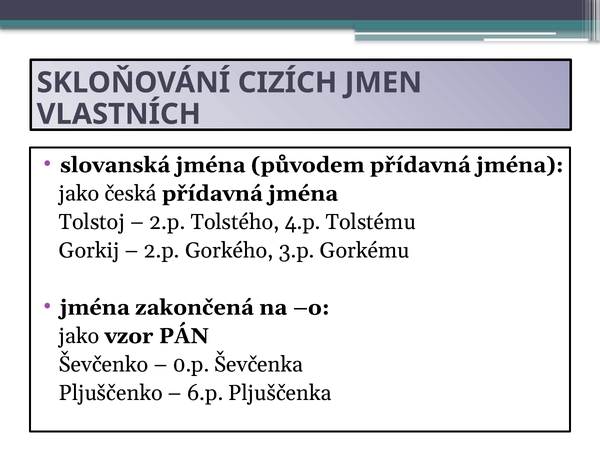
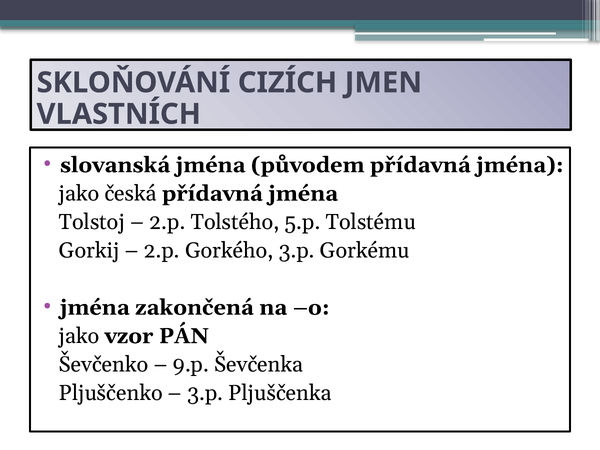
4.p: 4.p -> 5.p
0.p: 0.p -> 9.p
6.p at (205, 393): 6.p -> 3.p
